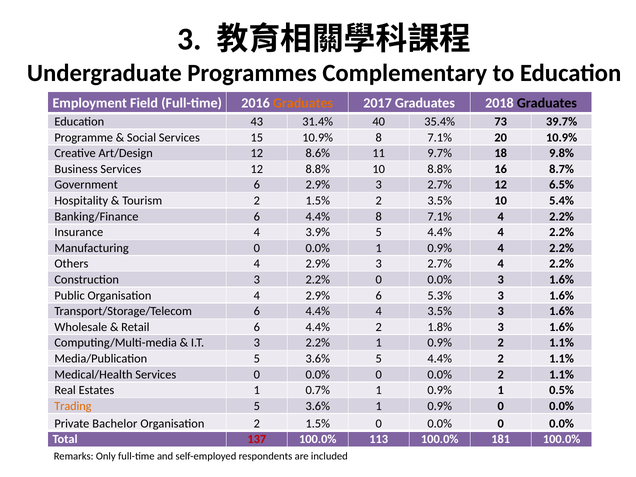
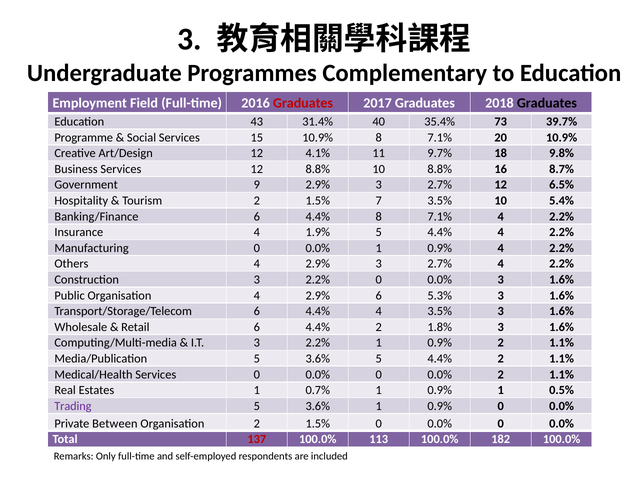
Graduates at (303, 103) colour: orange -> red
8.6%: 8.6% -> 4.1%
Government 6: 6 -> 9
1.5% 2: 2 -> 7
3.9%: 3.9% -> 1.9%
Trading colour: orange -> purple
Bachelor: Bachelor -> Between
181: 181 -> 182
